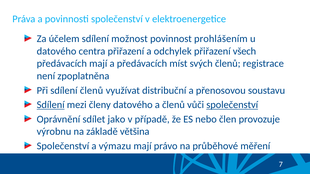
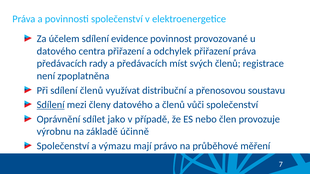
možnost: možnost -> evidence
prohlášením: prohlášením -> provozované
přiřazení všech: všech -> práva
předávacích mají: mají -> rady
společenství at (232, 105) underline: present -> none
většina: většina -> účinně
